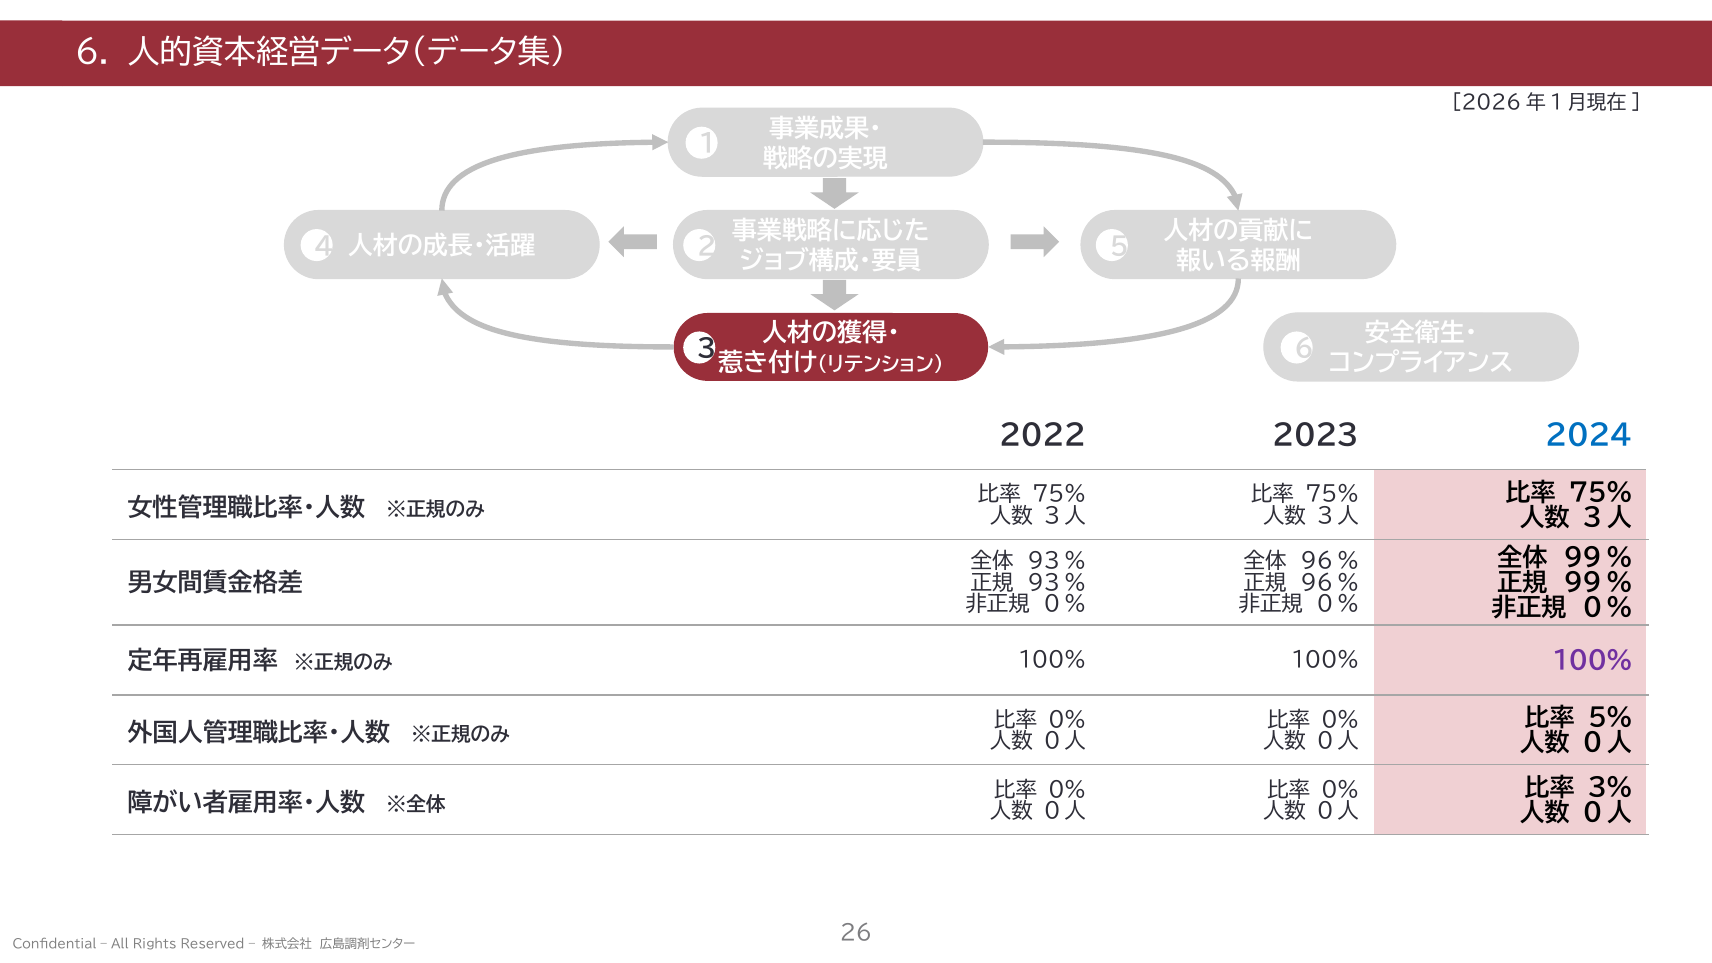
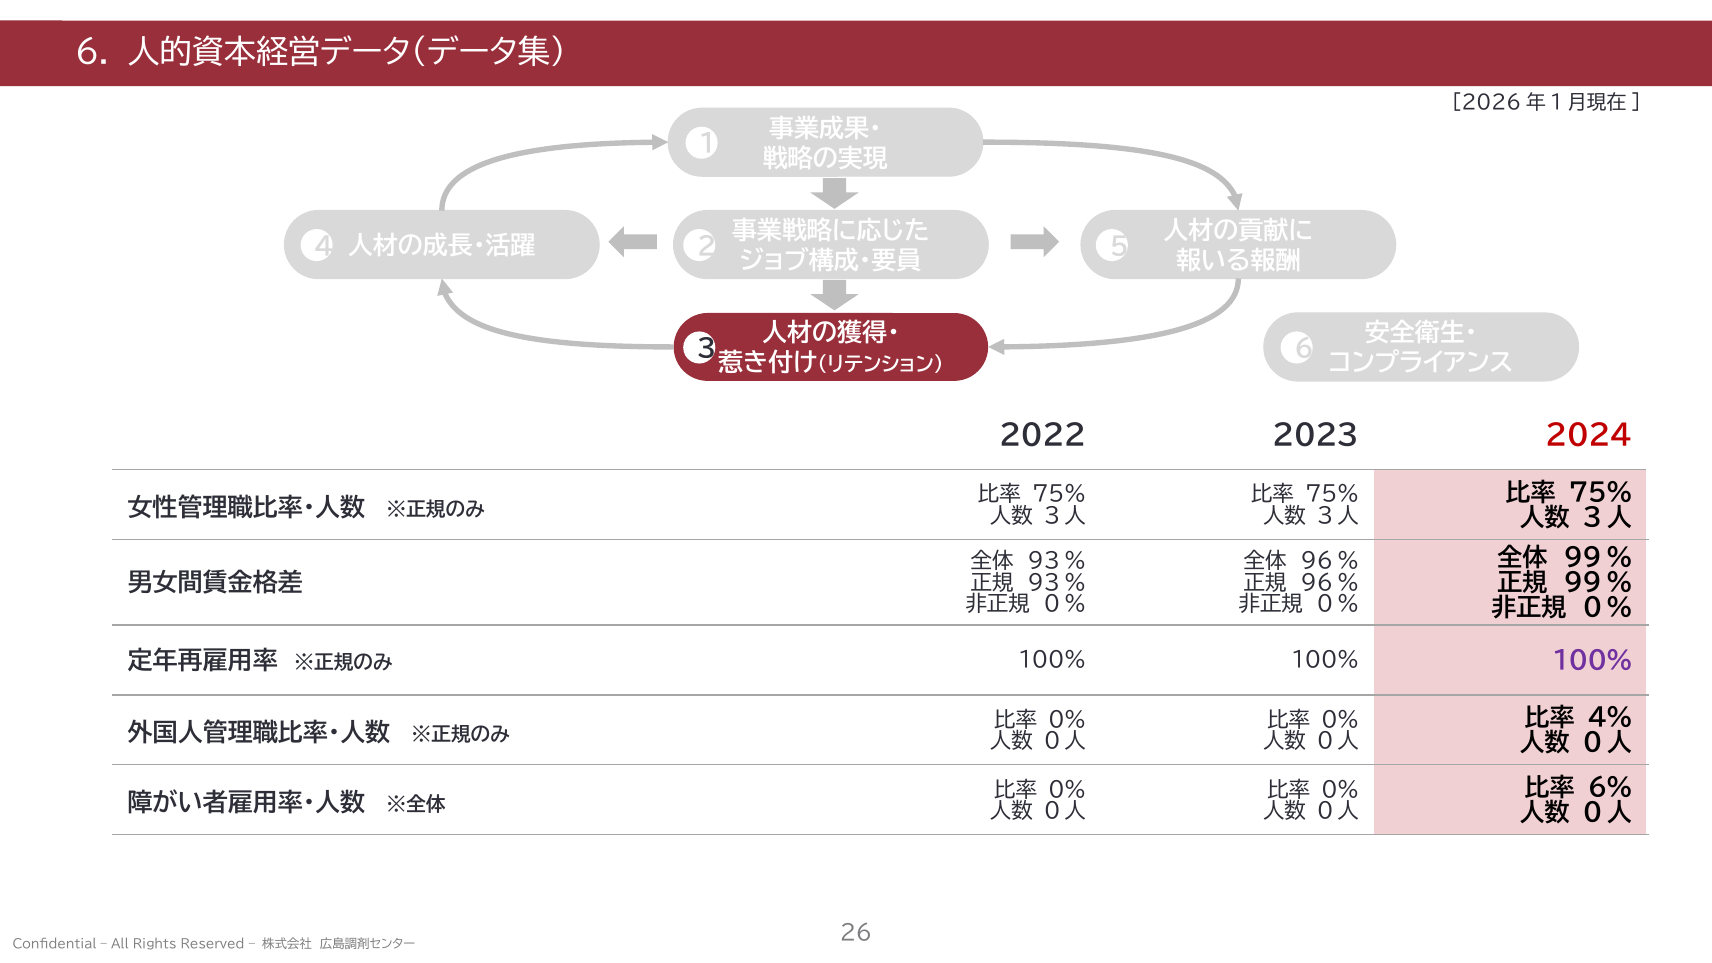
2024 colour: blue -> red
5%: 5% -> 4%
3%: 3% -> 6%
